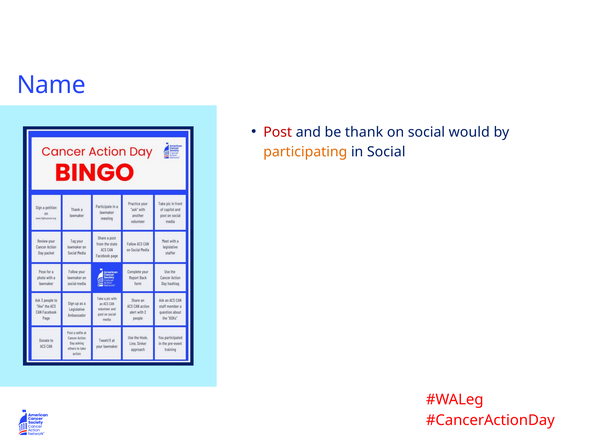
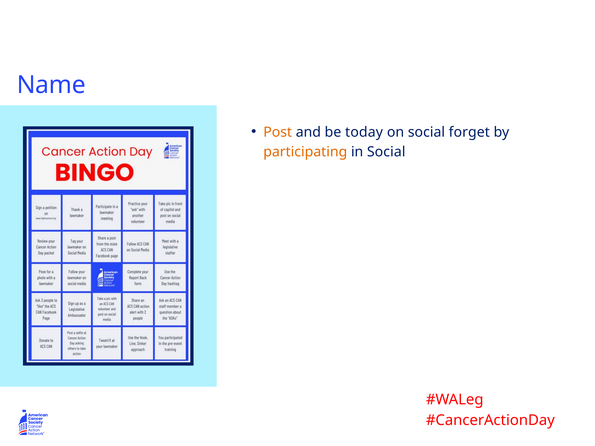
Post colour: red -> orange
thank: thank -> today
would: would -> forget
